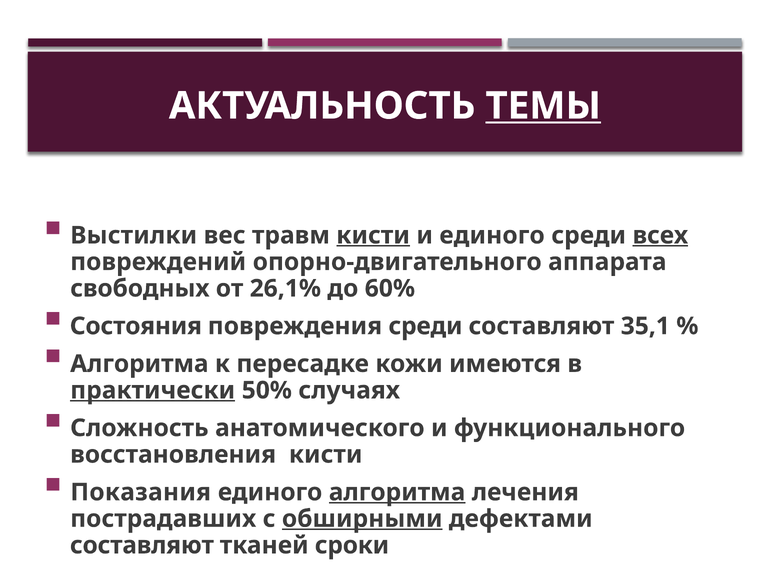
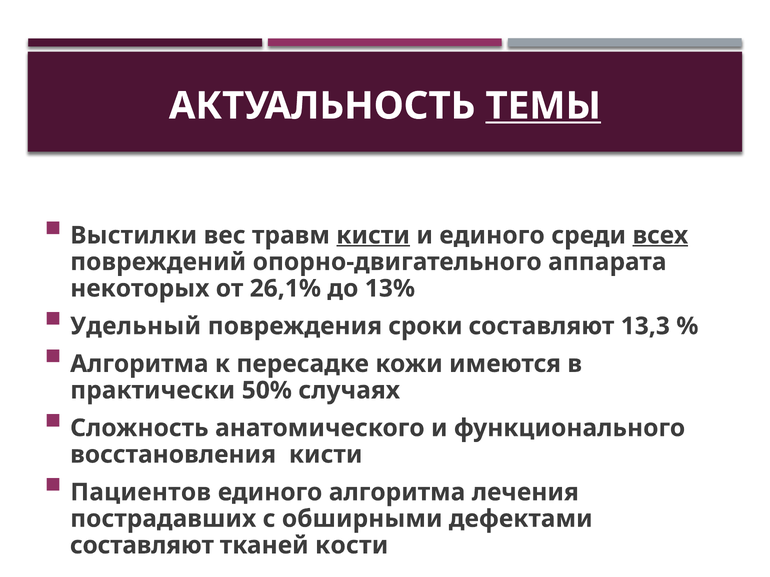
свободных: свободных -> некоторых
60%: 60% -> 13%
Состояния: Состояния -> Удельный
повреждения среди: среди -> сроки
35,1: 35,1 -> 13,3
практически underline: present -> none
Показания: Показания -> Пациентов
алгоритма at (397, 493) underline: present -> none
обширными underline: present -> none
сроки: сроки -> кости
